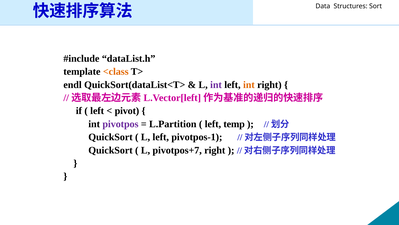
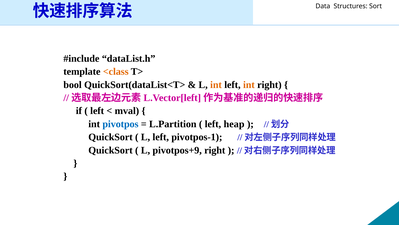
endl: endl -> bool
int at (216, 85) colour: purple -> orange
pivot: pivot -> mval
pivotpos colour: purple -> blue
temp: temp -> heap
pivotpos+7: pivotpos+7 -> pivotpos+9
